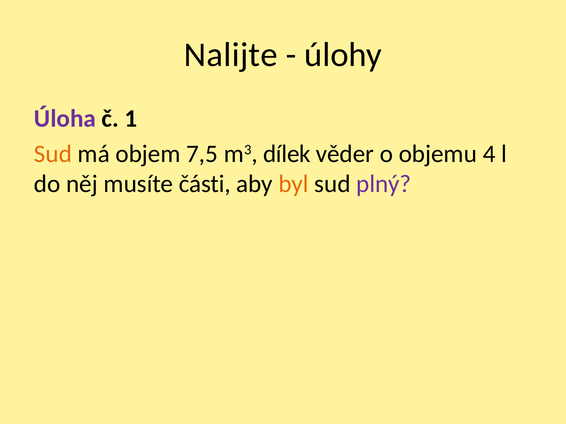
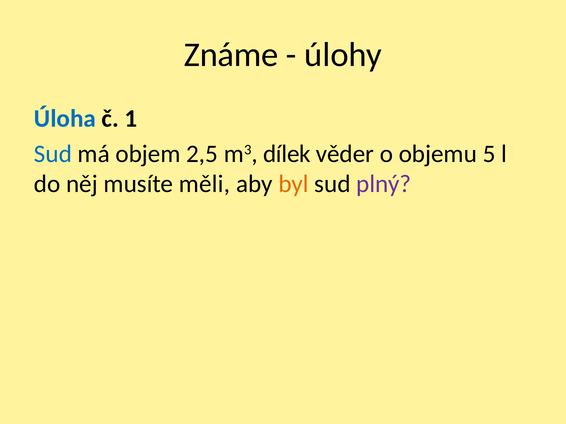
Nalijte: Nalijte -> Známe
Úloha colour: purple -> blue
Sud at (53, 154) colour: orange -> blue
7,5: 7,5 -> 2,5
4: 4 -> 5
části: části -> měli
